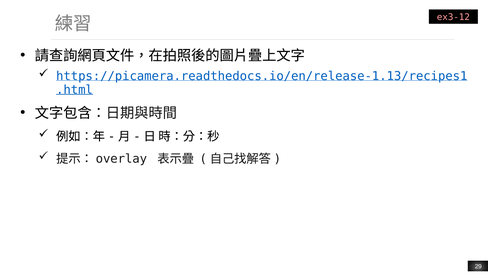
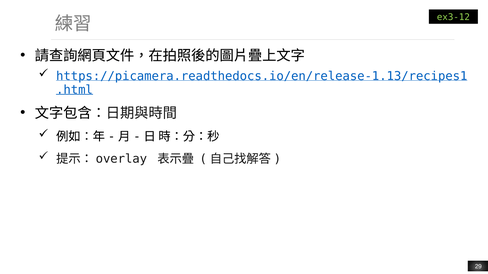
ex3-12 colour: pink -> light green
